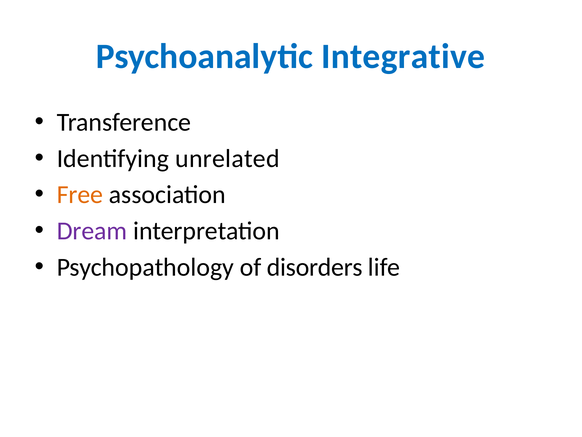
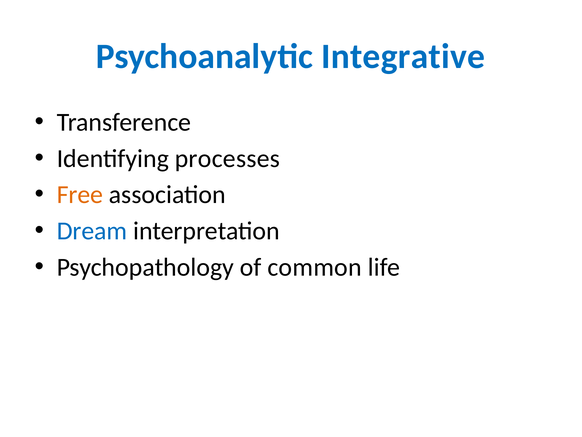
unrelated: unrelated -> processes
Dream colour: purple -> blue
disorders: disorders -> common
